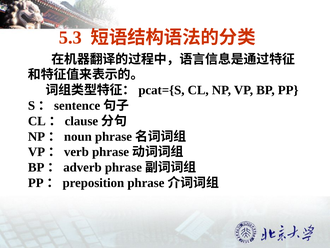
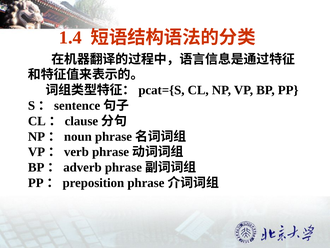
5.3: 5.3 -> 1.4
